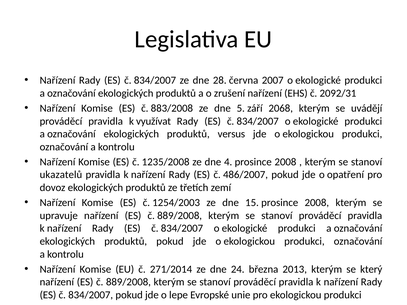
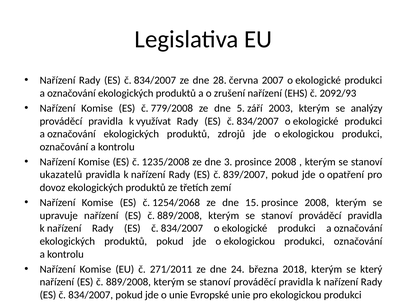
2092/31: 2092/31 -> 2092/93
883/2008: 883/2008 -> 779/2008
2068: 2068 -> 2003
uvádějí: uvádějí -> analýzy
versus: versus -> zdrojů
4: 4 -> 3
486/2007: 486/2007 -> 839/2007
1254/2003: 1254/2003 -> 1254/2068
271/2014: 271/2014 -> 271/2011
2013: 2013 -> 2018
o lepe: lepe -> unie
